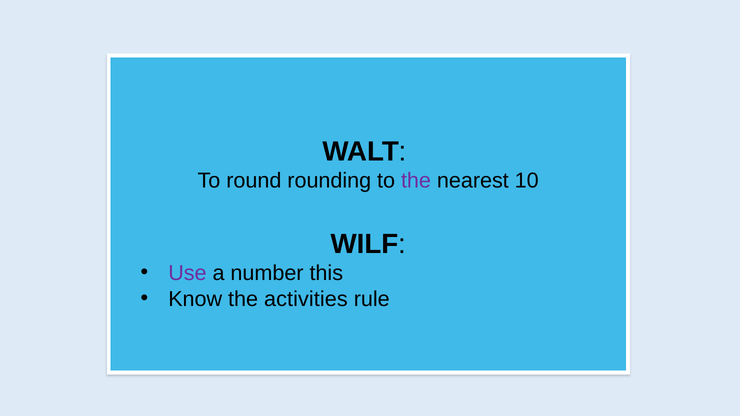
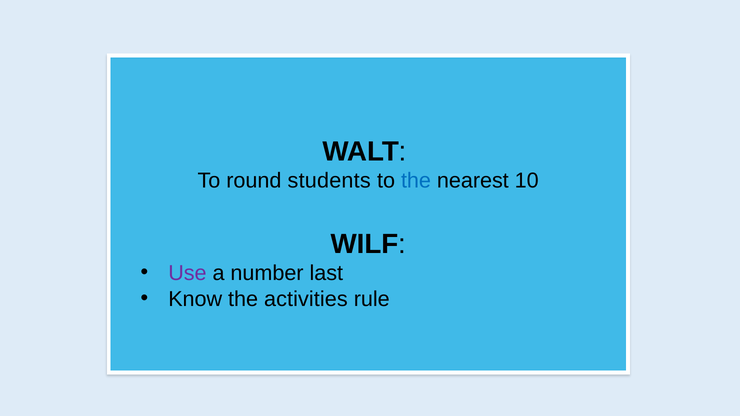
rounding: rounding -> students
the at (416, 181) colour: purple -> blue
this: this -> last
